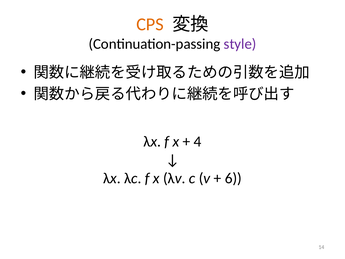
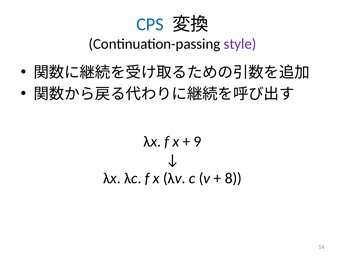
CPS colour: orange -> blue
4: 4 -> 9
6: 6 -> 8
